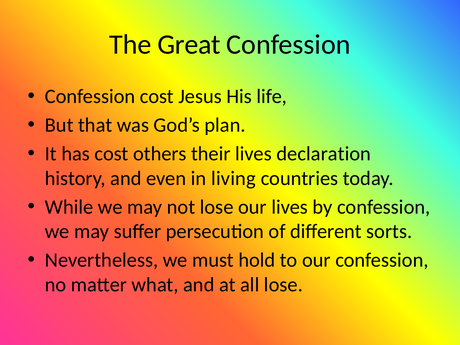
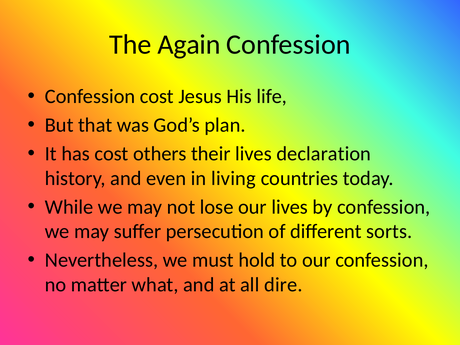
Great: Great -> Again
all lose: lose -> dire
